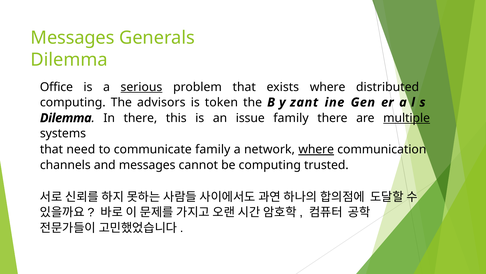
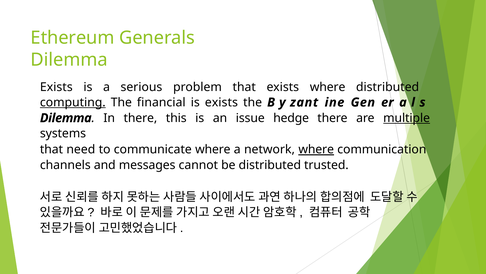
Messages at (73, 38): Messages -> Ethereum
Office at (56, 87): Office -> Exists
serious underline: present -> none
computing at (73, 102) underline: none -> present
advisors: advisors -> financial
is token: token -> exists
issue family: family -> hedge
communicate family: family -> where
be computing: computing -> distributed
